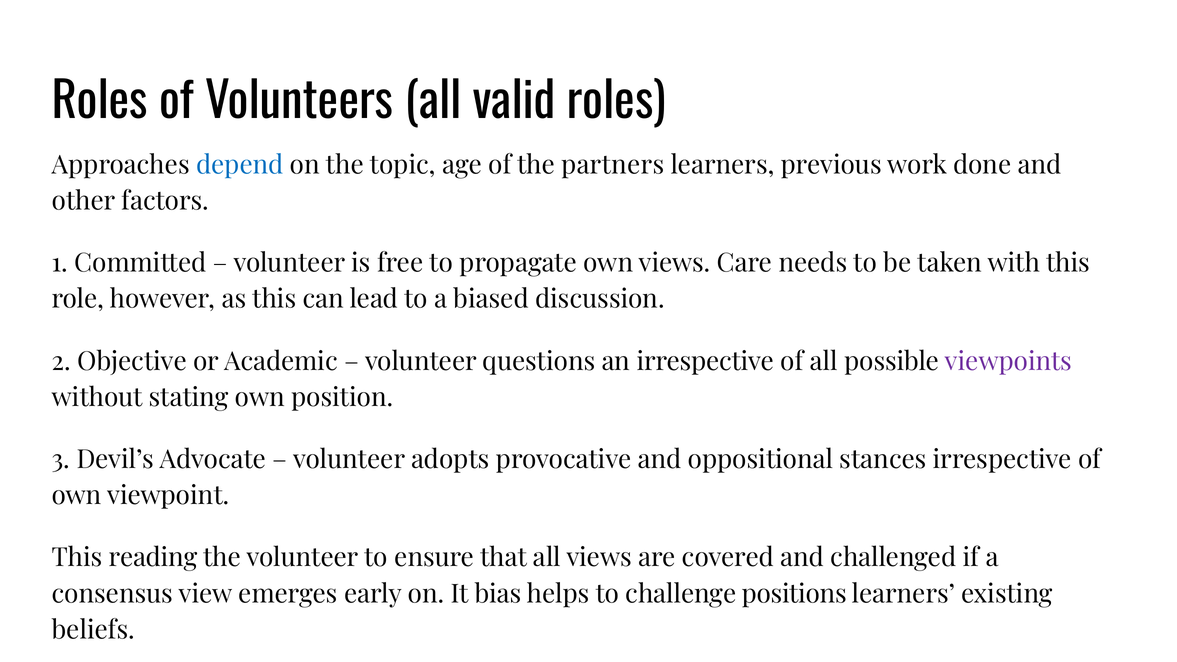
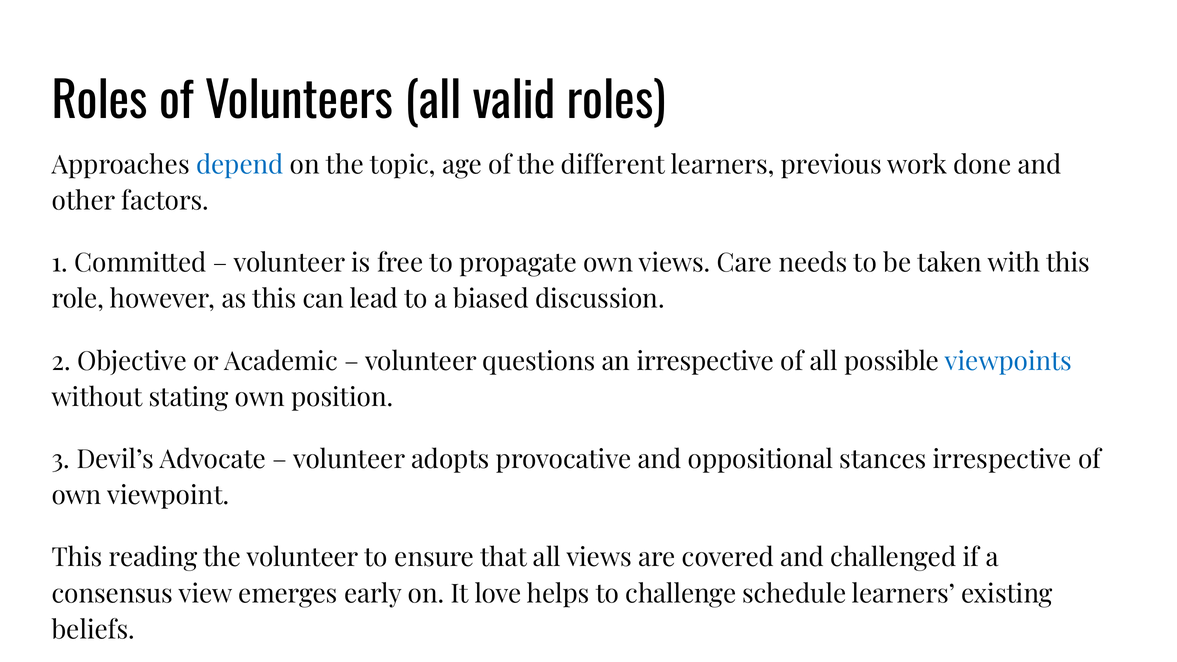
partners: partners -> different
viewpoints colour: purple -> blue
bias: bias -> love
positions: positions -> schedule
